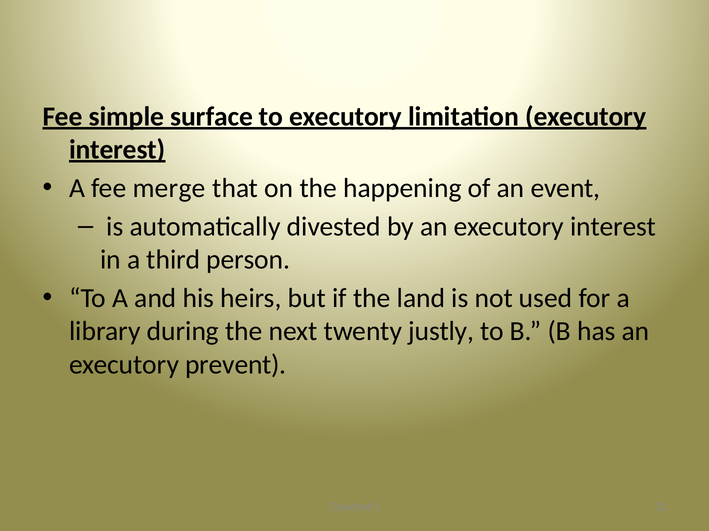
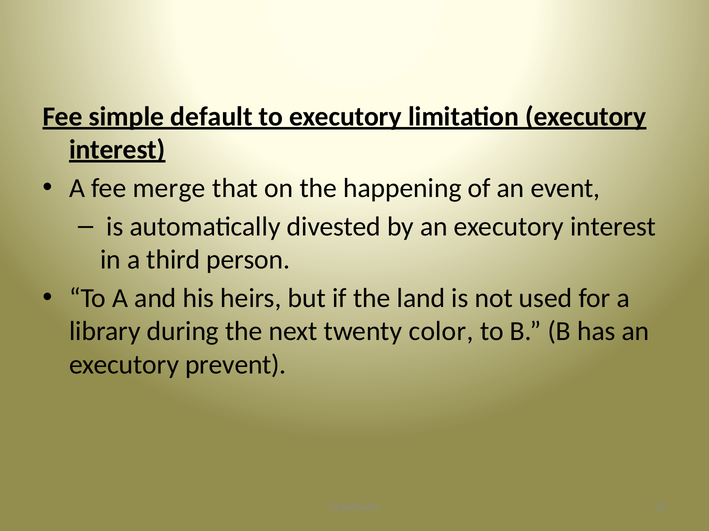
surface: surface -> default
justly: justly -> color
